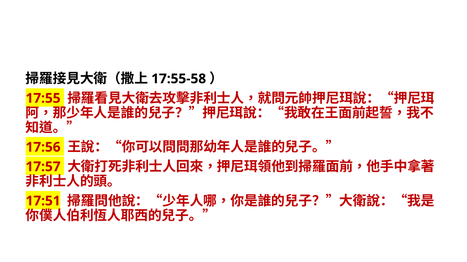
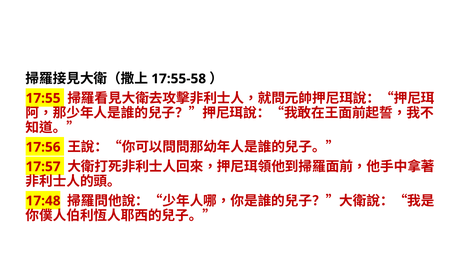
17:51: 17:51 -> 17:48
